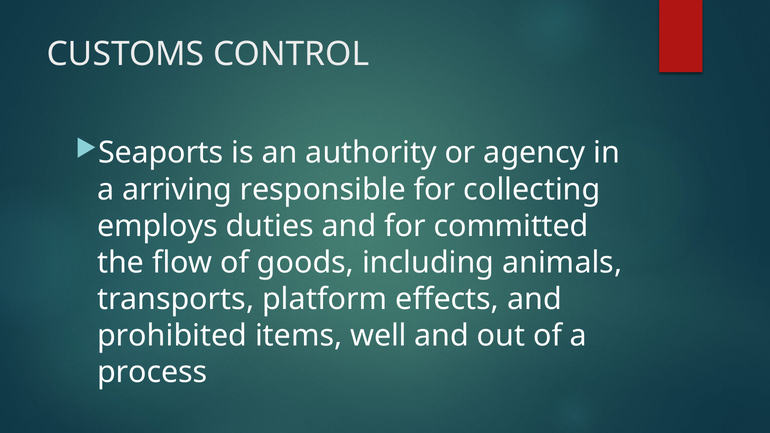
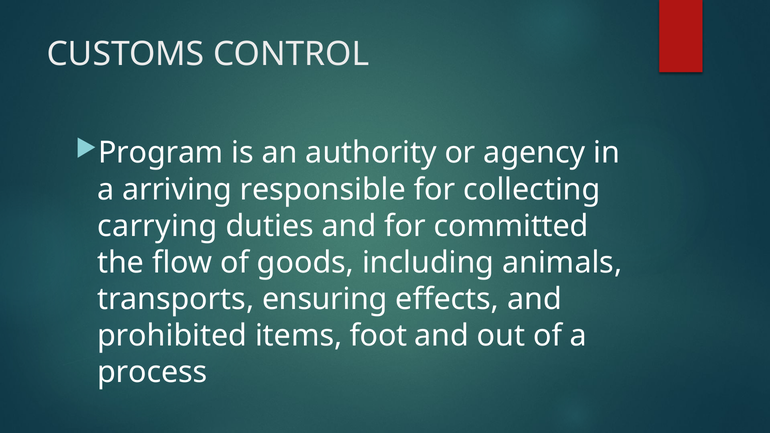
Seaports: Seaports -> Program
employs: employs -> carrying
platform: platform -> ensuring
well: well -> foot
